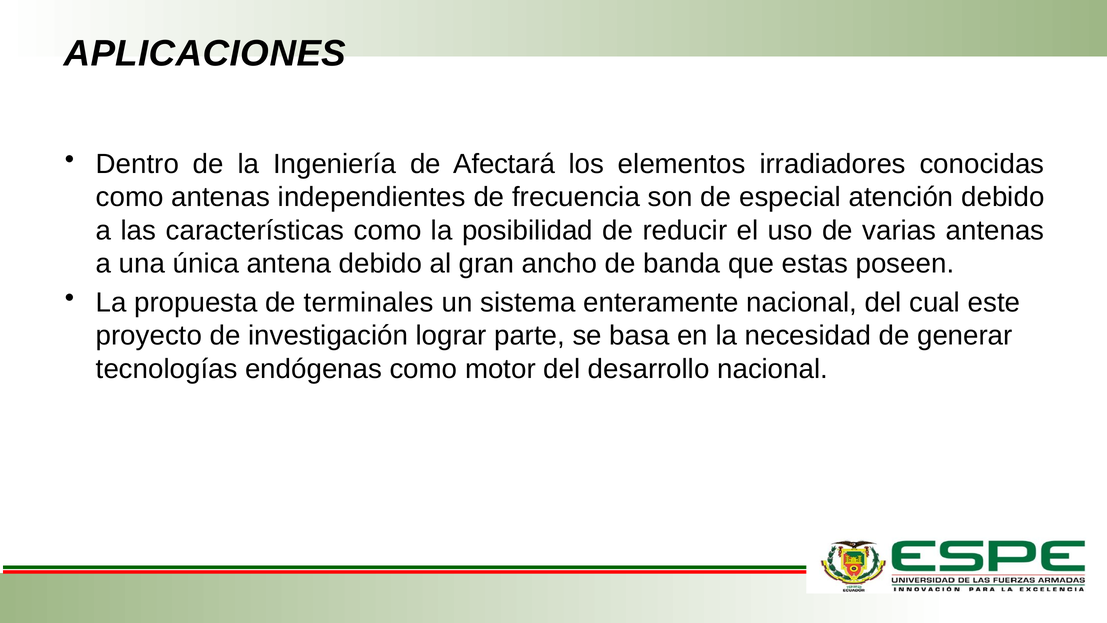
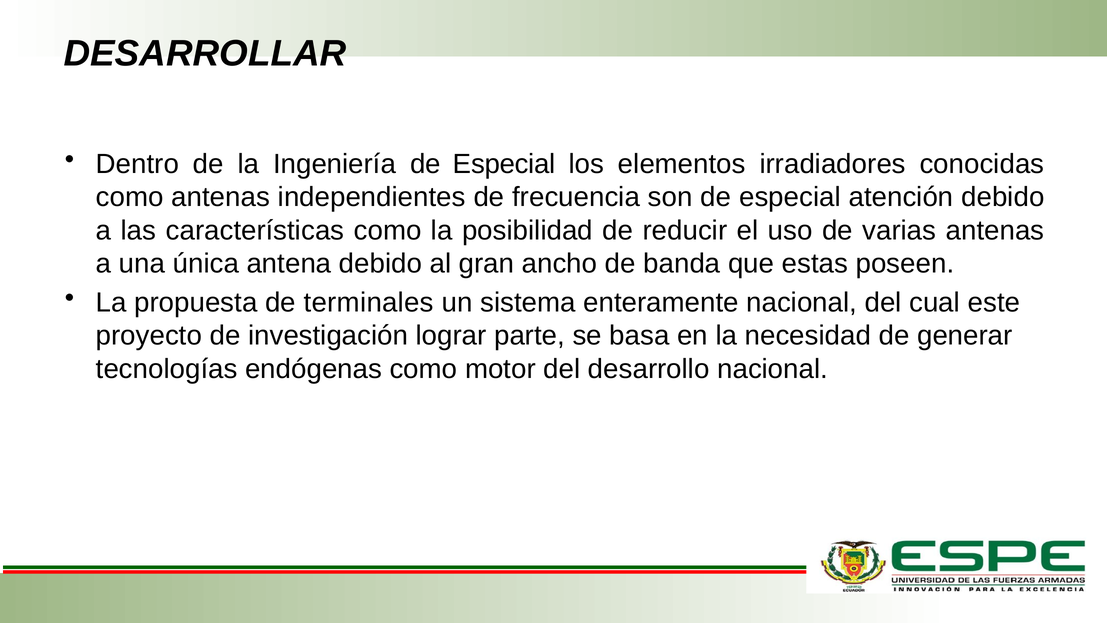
APLICACIONES: APLICACIONES -> DESARROLLAR
Ingeniería de Afectará: Afectará -> Especial
